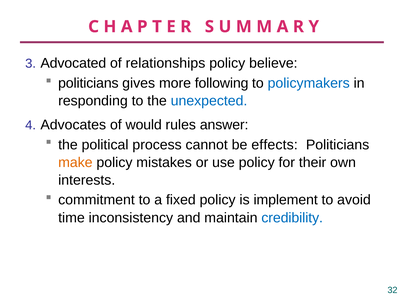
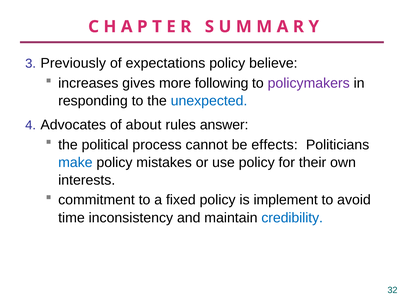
Advocated: Advocated -> Previously
relationships: relationships -> expectations
politicians at (88, 83): politicians -> increases
policymakers colour: blue -> purple
would: would -> about
make colour: orange -> blue
